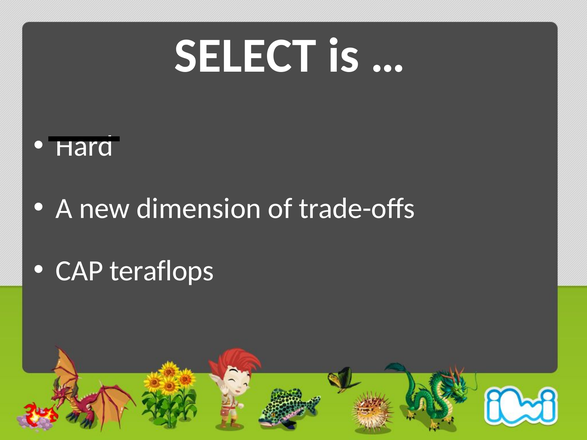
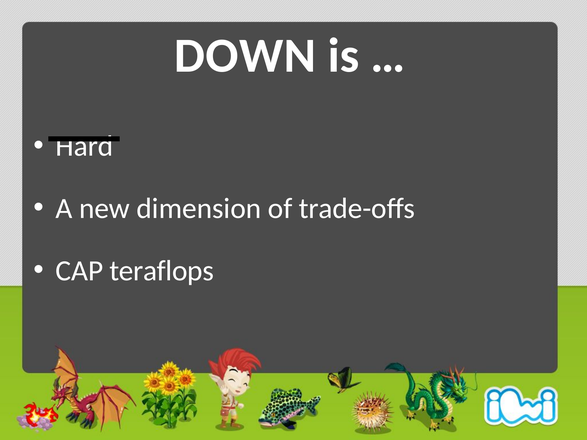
SELECT: SELECT -> DOWN
